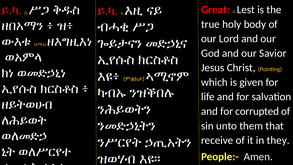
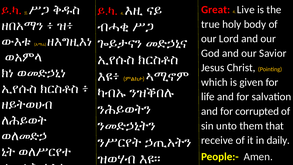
Lest: Lest -> Live
they: they -> daily
